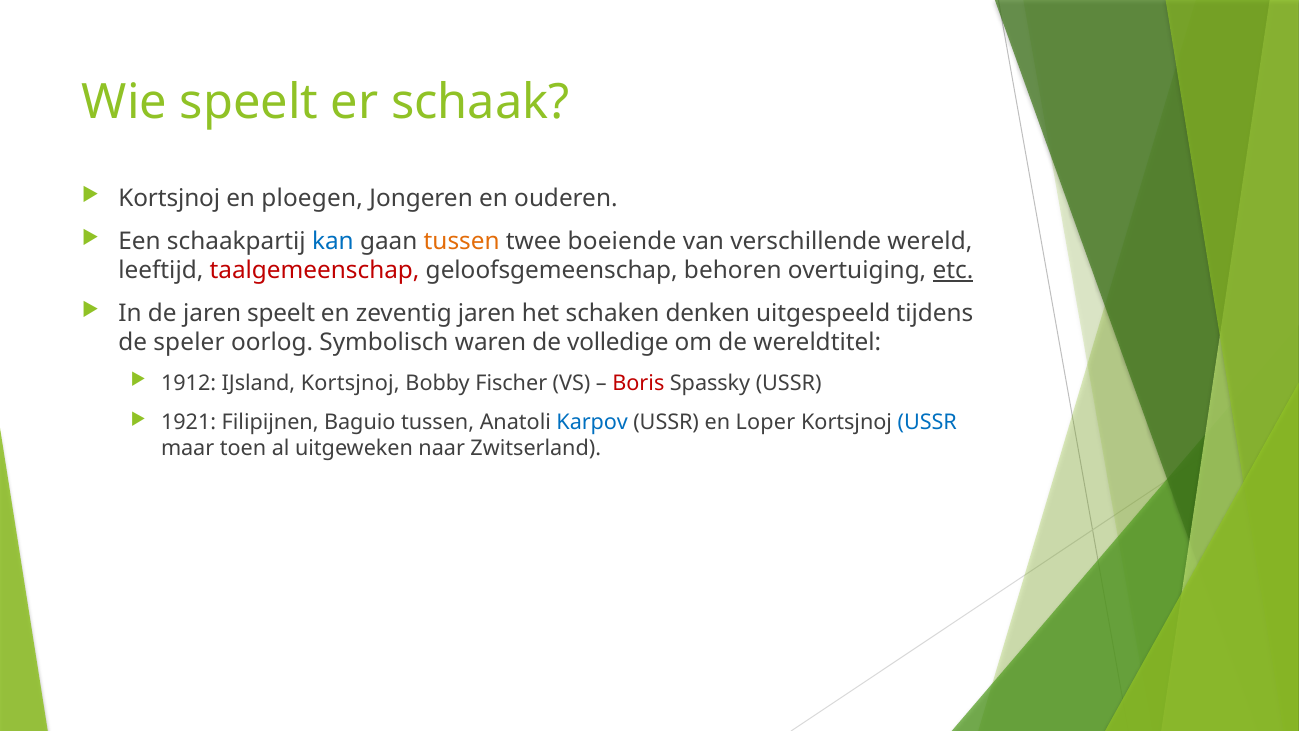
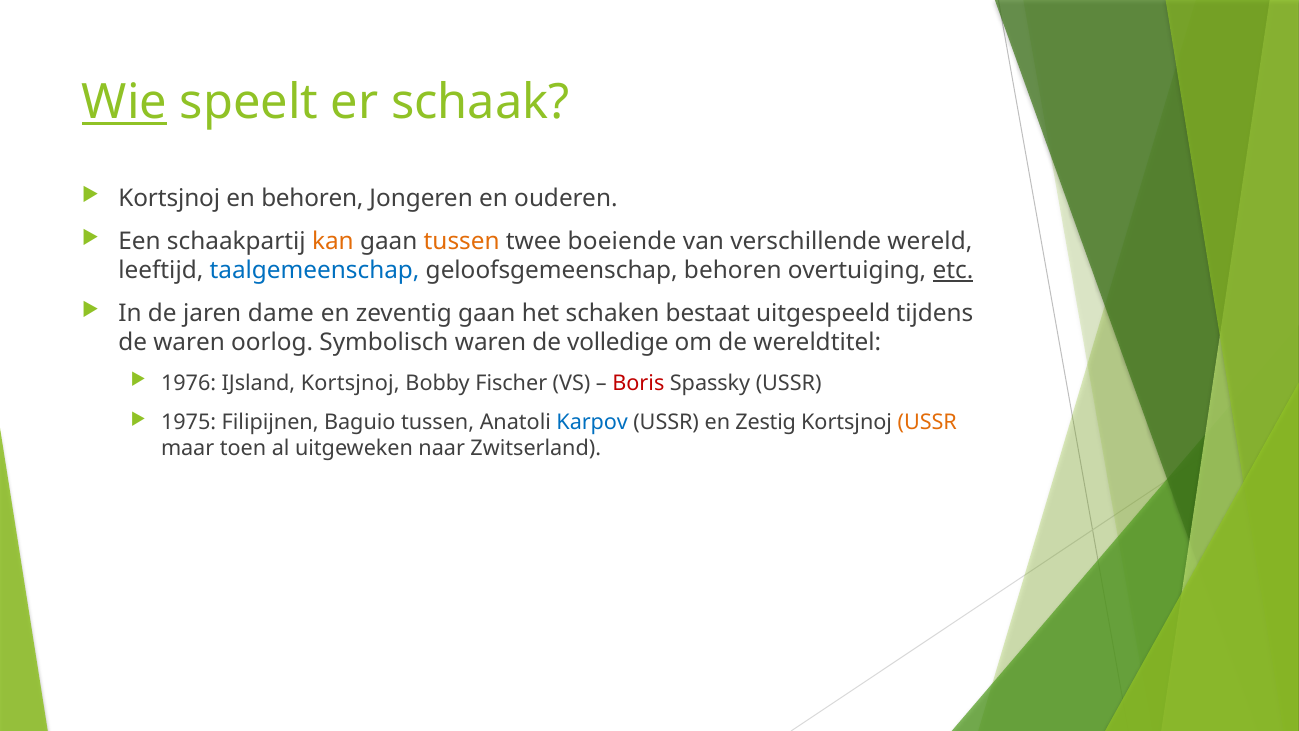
Wie underline: none -> present
en ploegen: ploegen -> behoren
kan colour: blue -> orange
taalgemeenschap colour: red -> blue
jaren speelt: speelt -> dame
zeventig jaren: jaren -> gaan
denken: denken -> bestaat
de speler: speler -> waren
1912: 1912 -> 1976
1921: 1921 -> 1975
Loper: Loper -> Zestig
USSR at (927, 423) colour: blue -> orange
